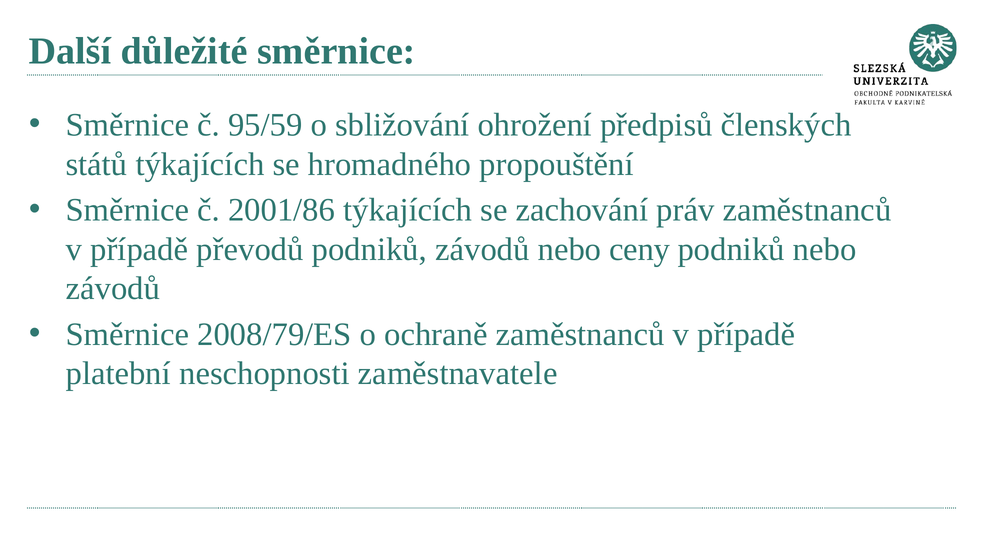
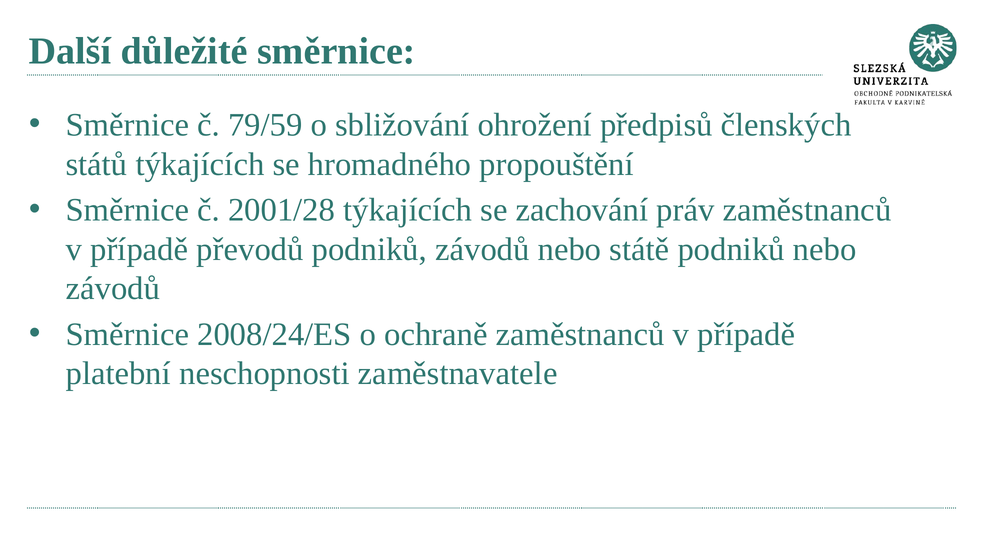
95/59: 95/59 -> 79/59
2001/86: 2001/86 -> 2001/28
ceny: ceny -> státě
2008/79/ES: 2008/79/ES -> 2008/24/ES
